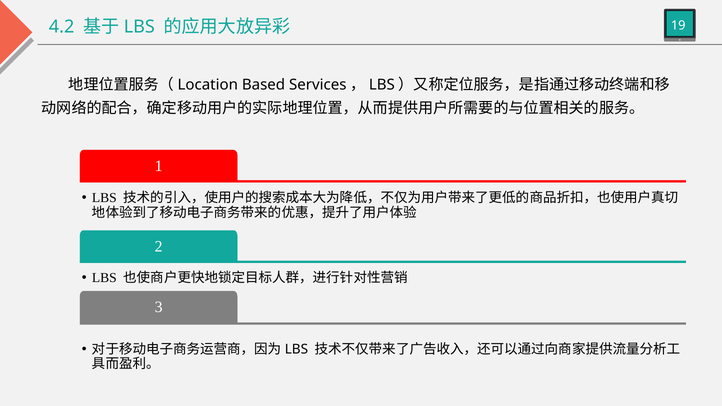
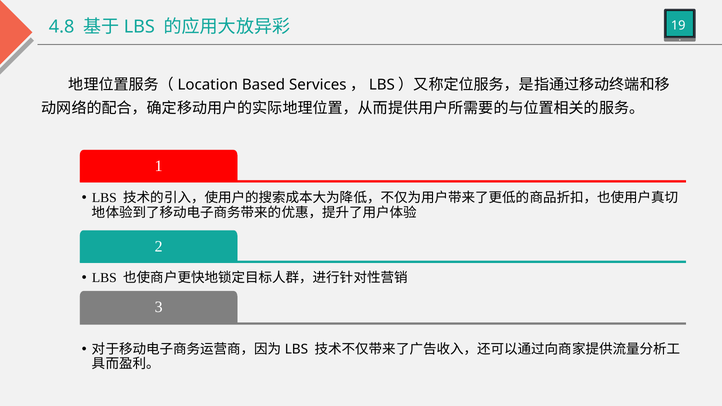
4.2: 4.2 -> 4.8
